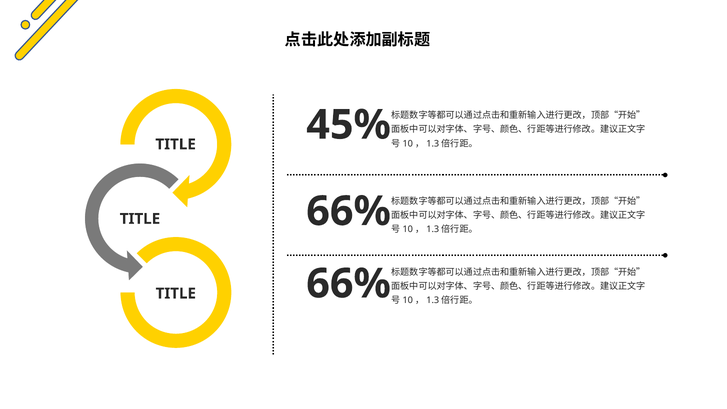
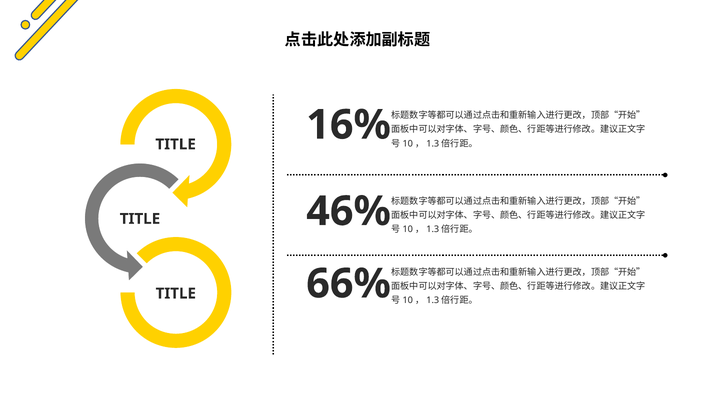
45%: 45% -> 16%
66% at (349, 211): 66% -> 46%
